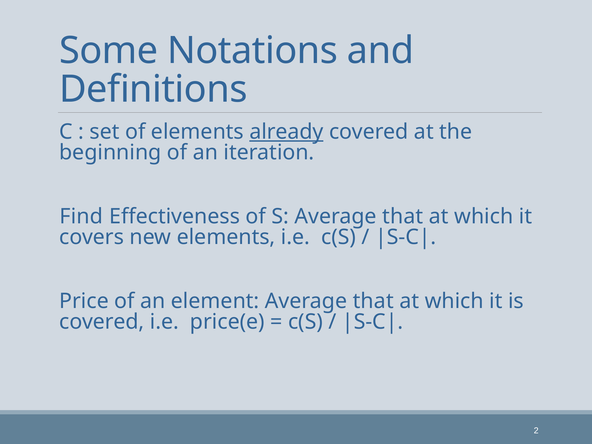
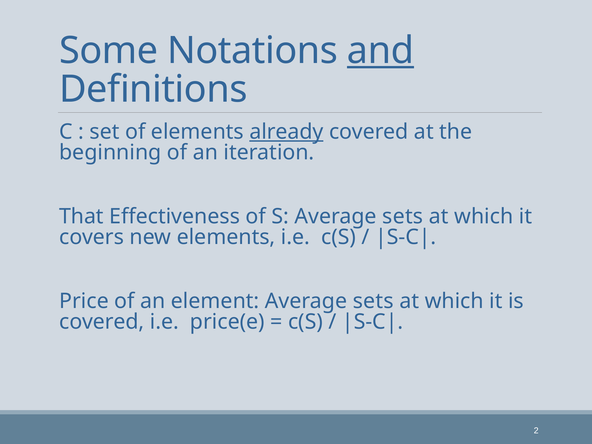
and underline: none -> present
Find: Find -> That
S Average that: that -> sets
element Average that: that -> sets
